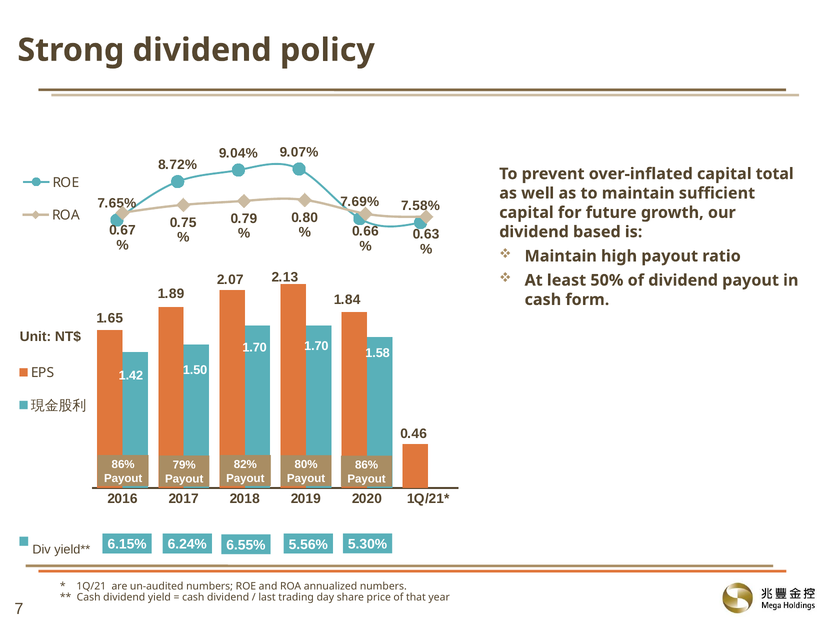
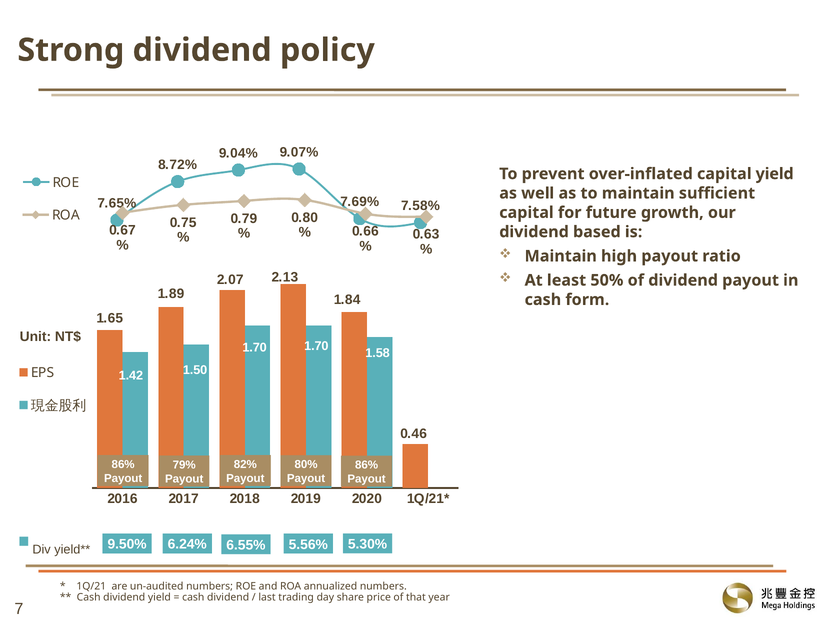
capital total: total -> yield
6.15%: 6.15% -> 9.50%
